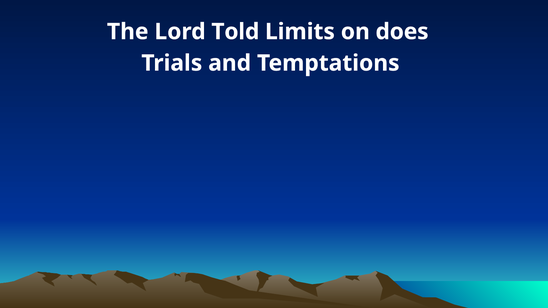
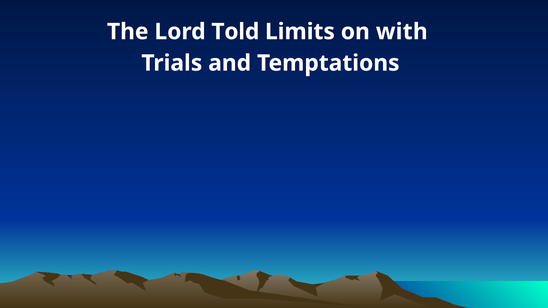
does: does -> with
